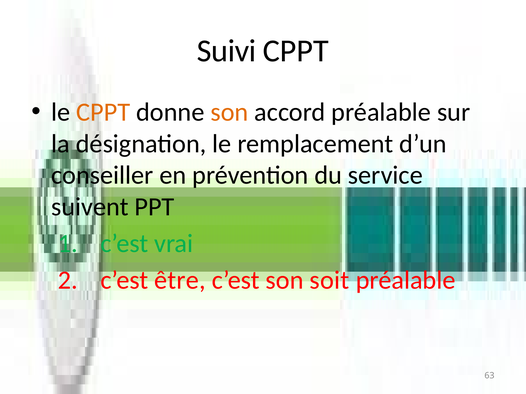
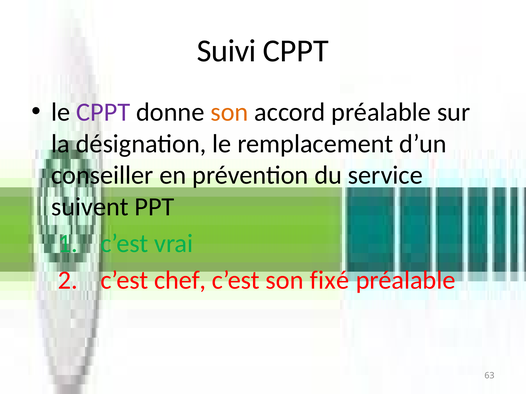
CPPT at (103, 112) colour: orange -> purple
être: être -> chef
soit: soit -> fixé
